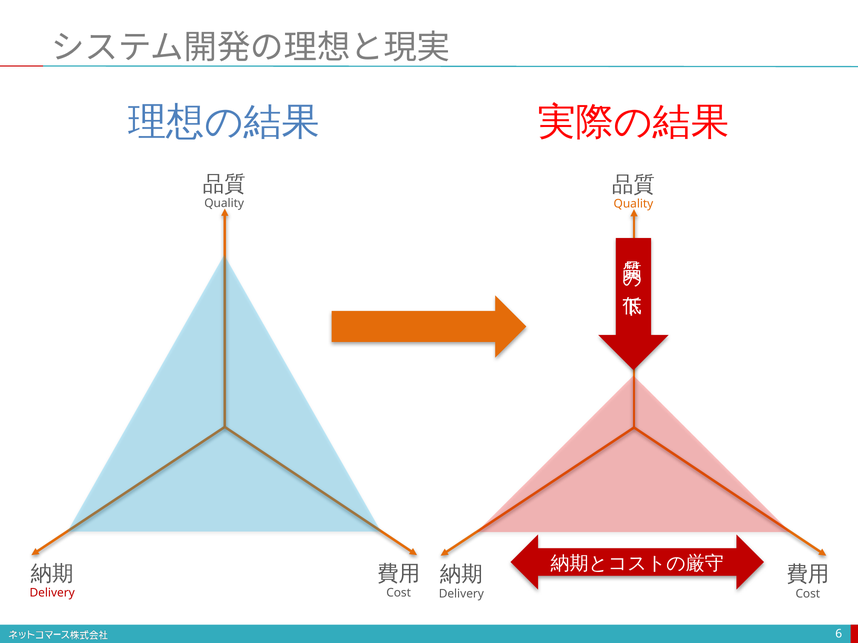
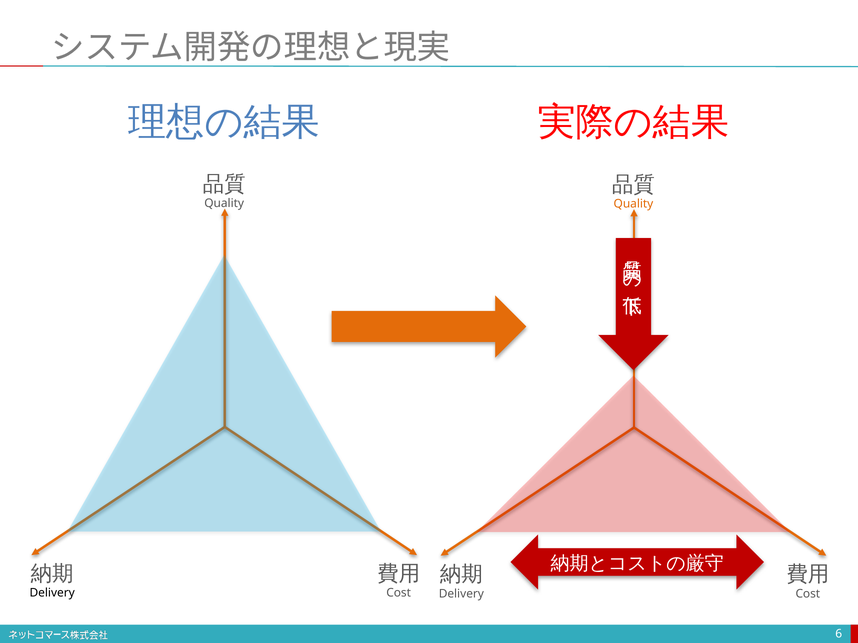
Delivery at (52, 593) colour: red -> black
